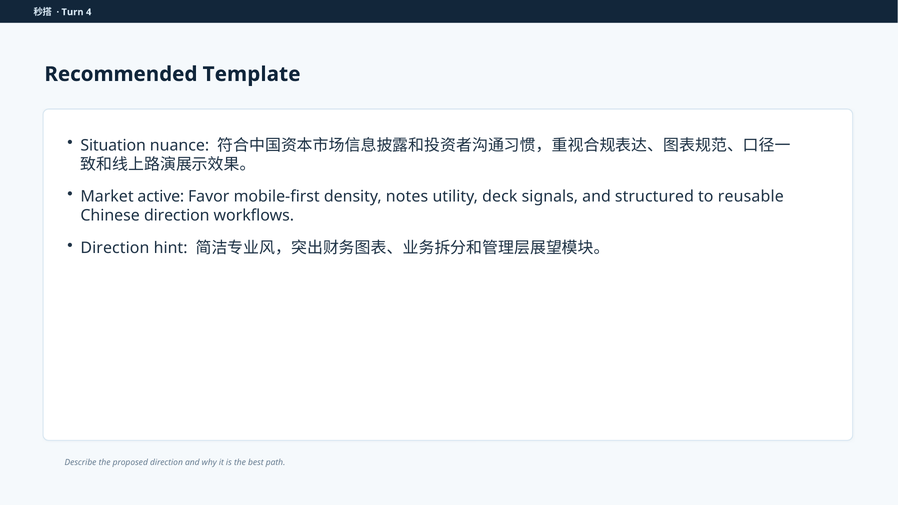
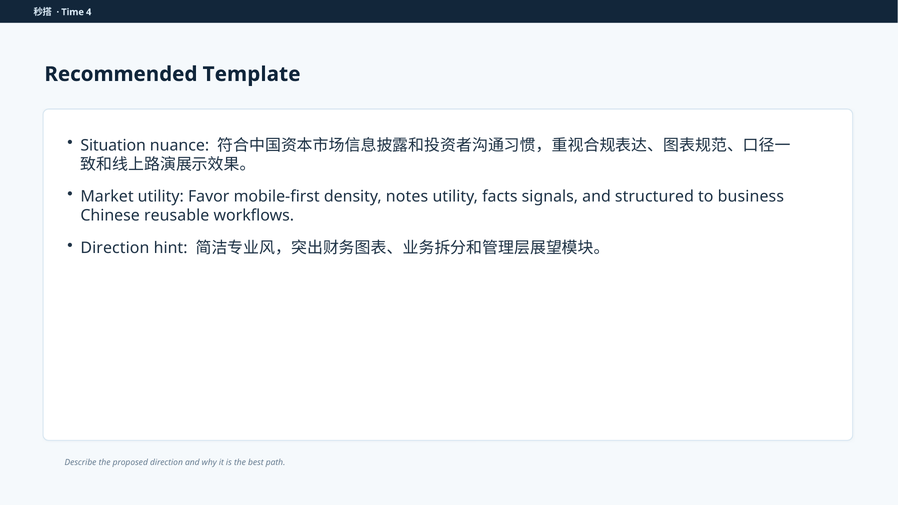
Turn: Turn -> Time
Market active: active -> utility
deck: deck -> facts
reusable: reusable -> business
Chinese direction: direction -> reusable
